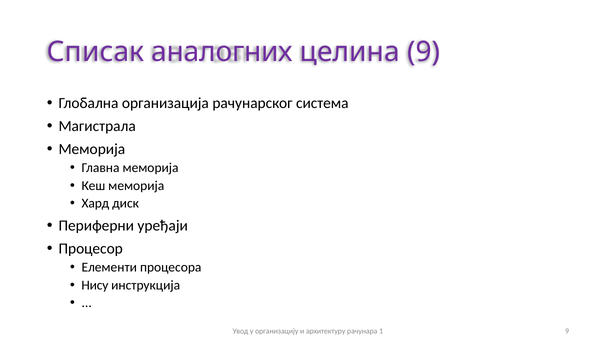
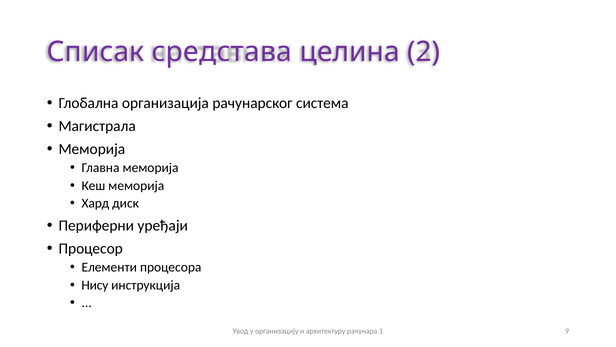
аналогних: аналогних -> средстава
целина 9: 9 -> 2
